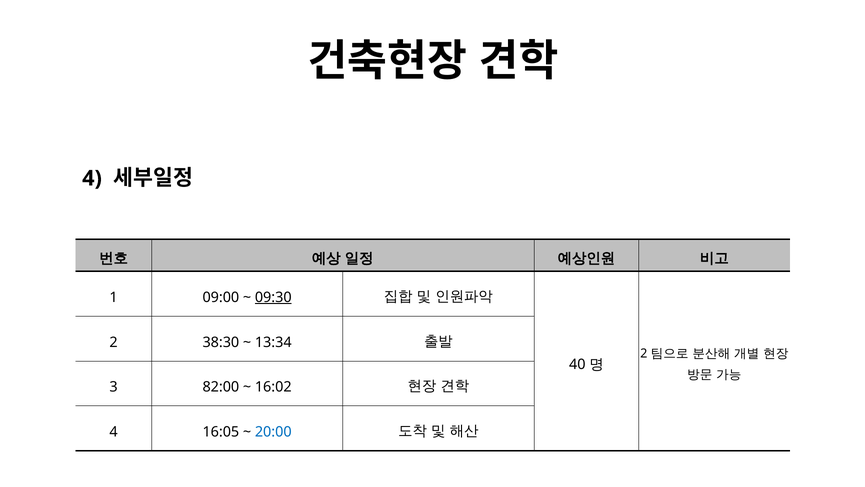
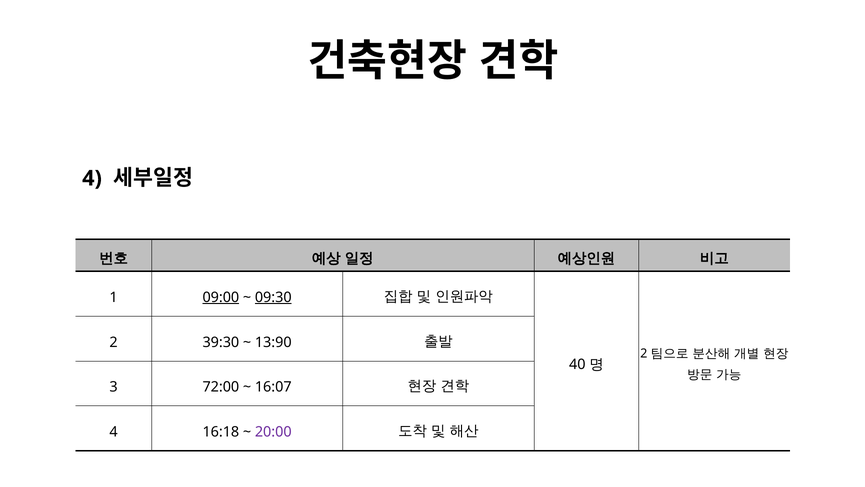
09:00 underline: none -> present
38:30: 38:30 -> 39:30
13:34: 13:34 -> 13:90
82:00: 82:00 -> 72:00
16:02: 16:02 -> 16:07
16:05: 16:05 -> 16:18
20:00 colour: blue -> purple
